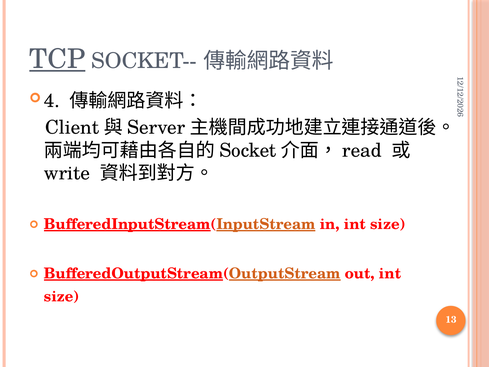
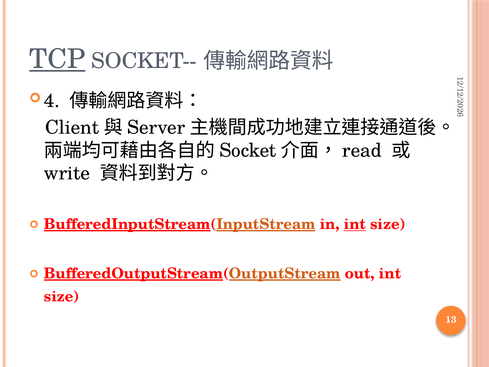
int at (355, 224) underline: none -> present
